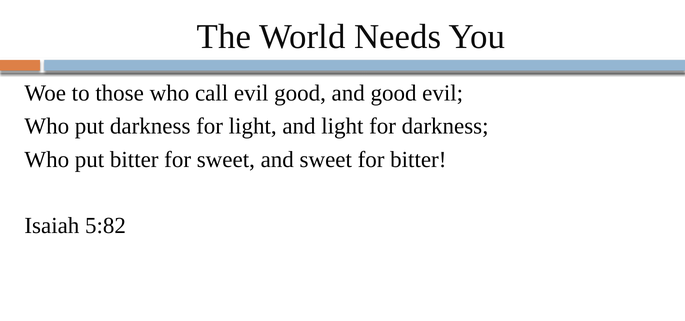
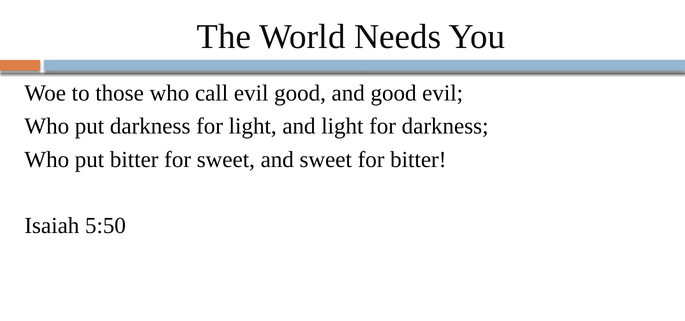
5:82: 5:82 -> 5:50
